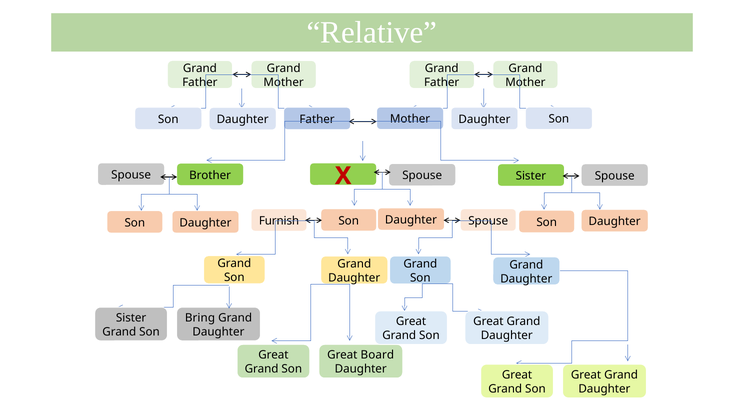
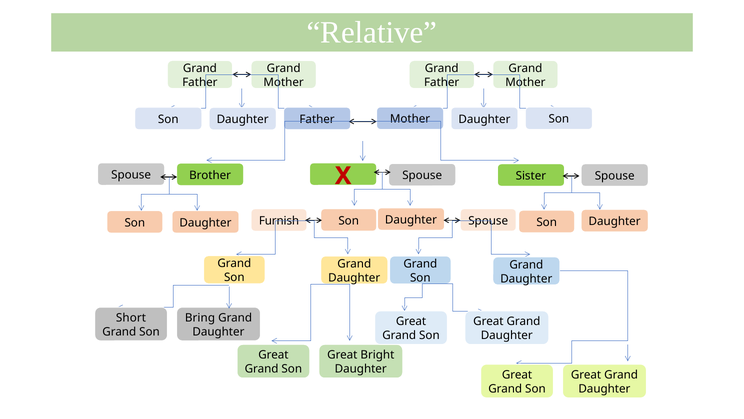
Sister at (131, 317): Sister -> Short
Board: Board -> Bright
